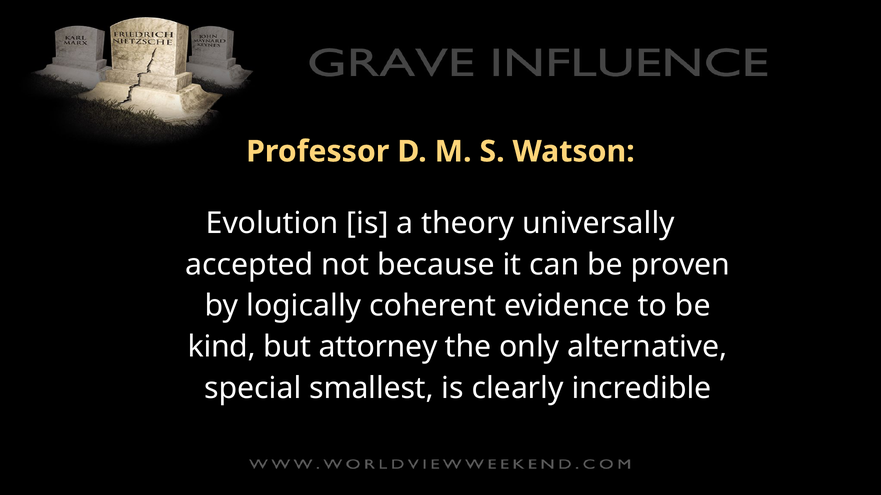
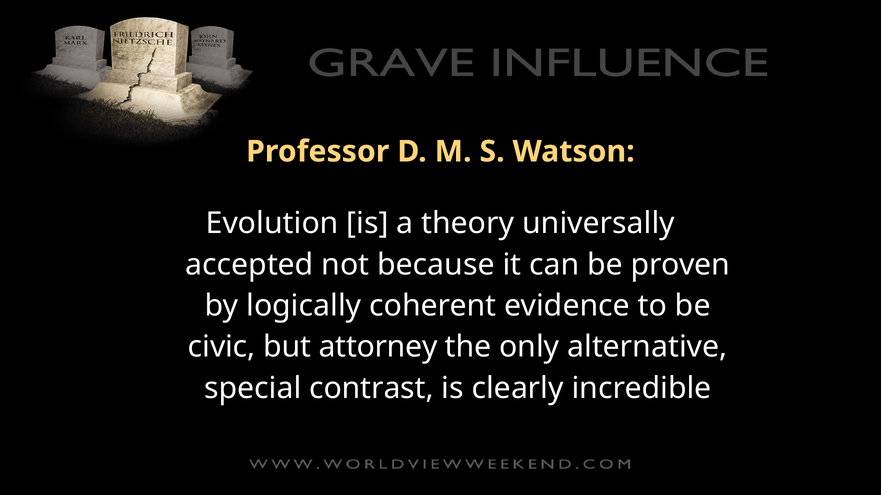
kind: kind -> civic
smallest: smallest -> contrast
